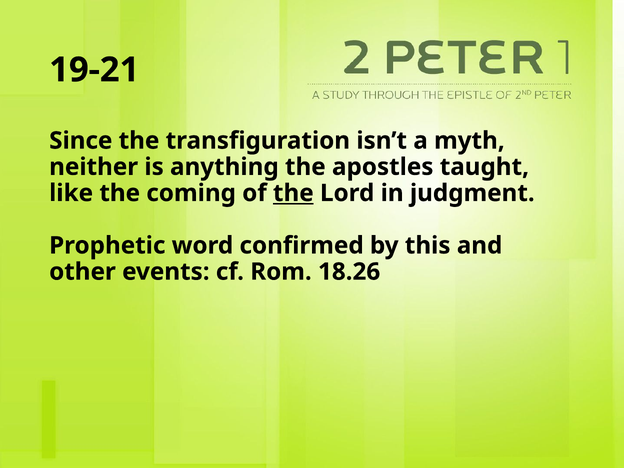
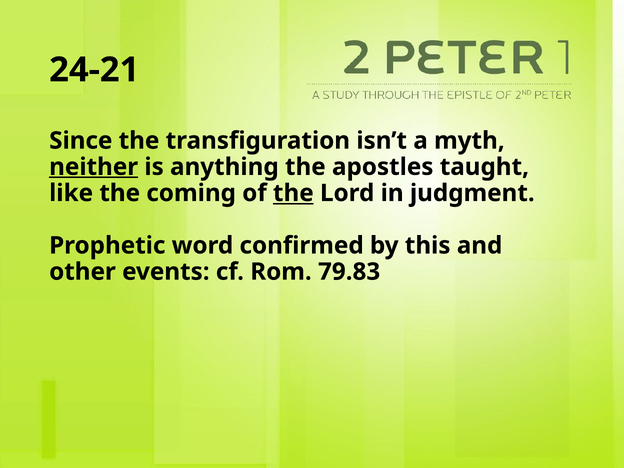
19-21: 19-21 -> 24-21
neither underline: none -> present
18.26: 18.26 -> 79.83
